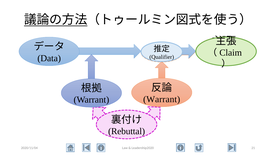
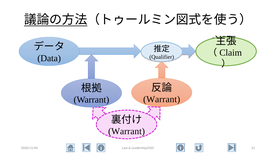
Rebuttal at (127, 131): Rebuttal -> Warrant
